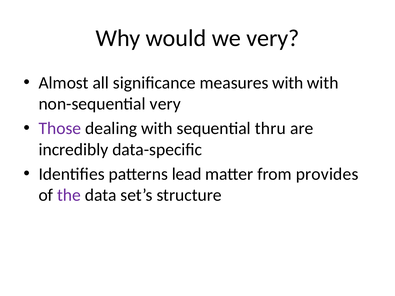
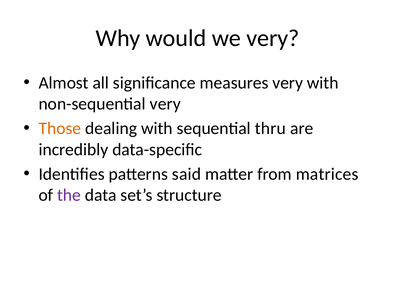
measures with: with -> very
Those colour: purple -> orange
lead: lead -> said
provides: provides -> matrices
